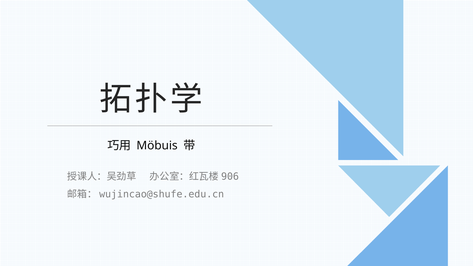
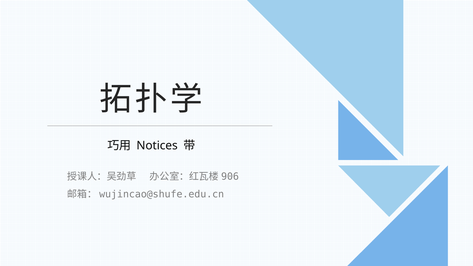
Möbuis: Möbuis -> Notices
